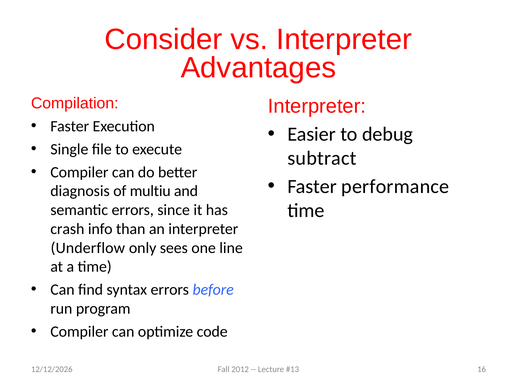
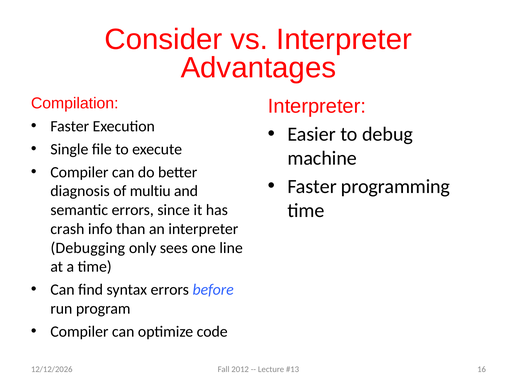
subtract: subtract -> machine
performance: performance -> programming
Underflow: Underflow -> Debugging
